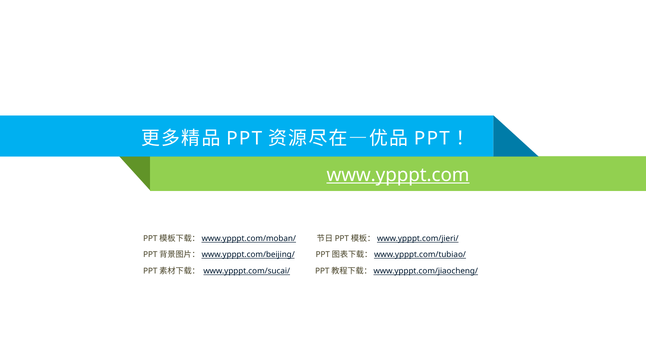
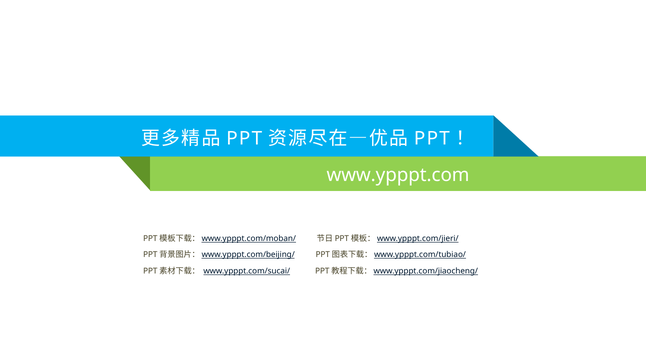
www.ypppt.com underline: present -> none
